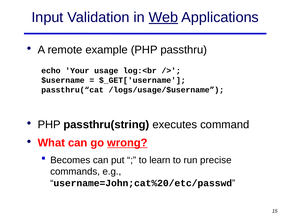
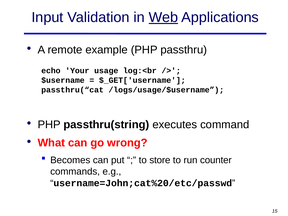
wrong underline: present -> none
learn: learn -> store
precise: precise -> counter
